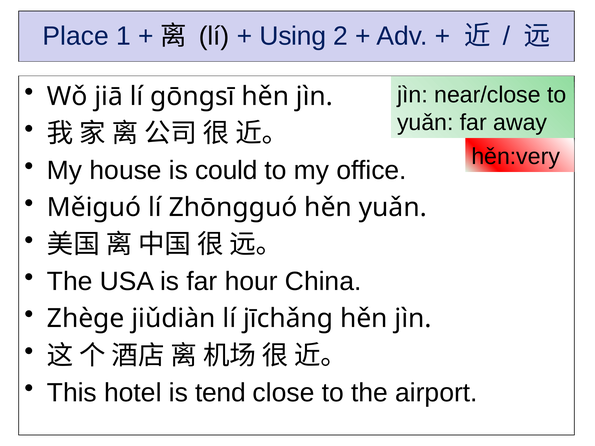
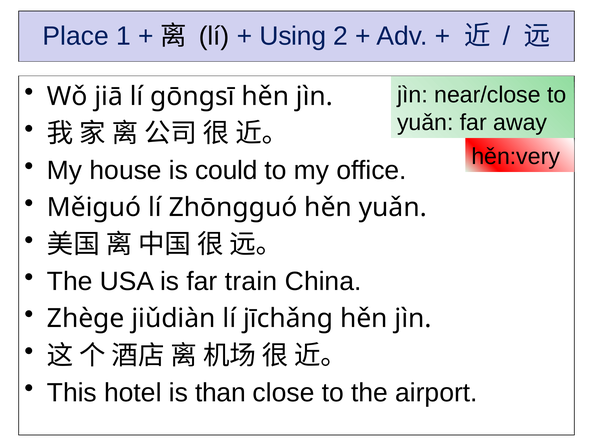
hour: hour -> train
tend: tend -> than
